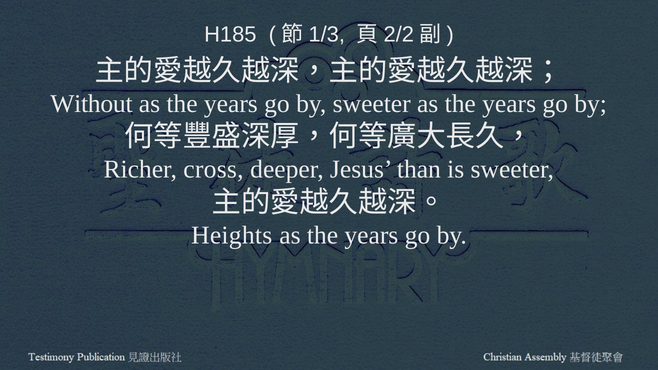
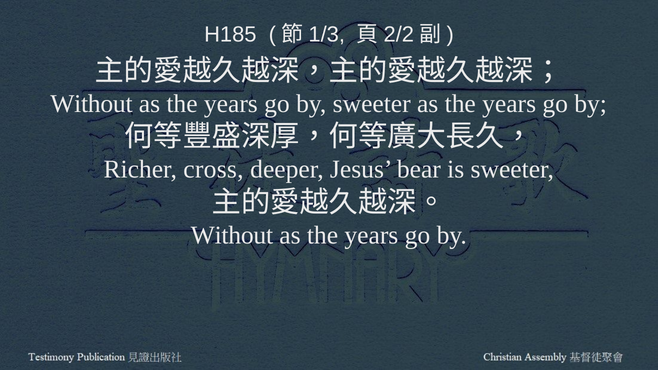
than: than -> bear
Heights at (232, 235): Heights -> Without
